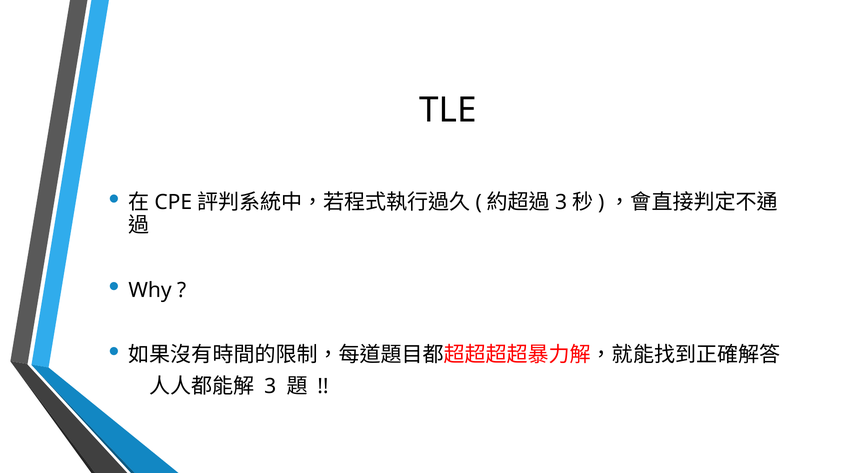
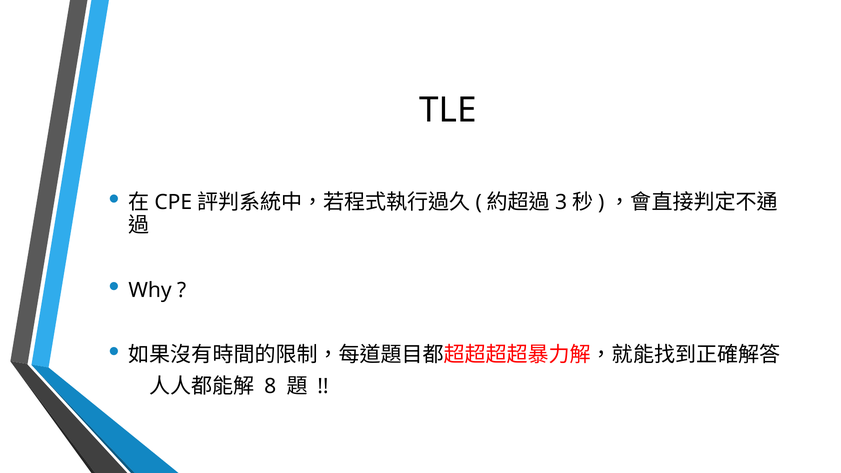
3 at (270, 386): 3 -> 8
